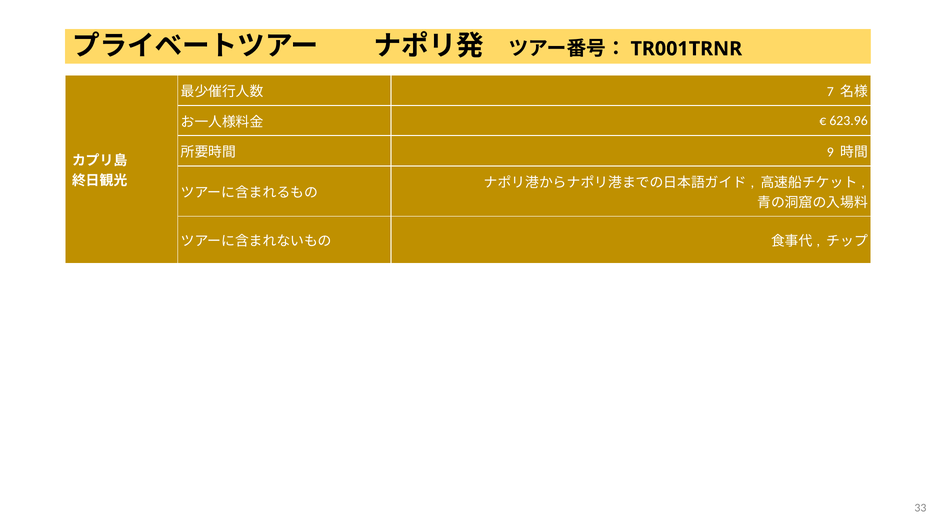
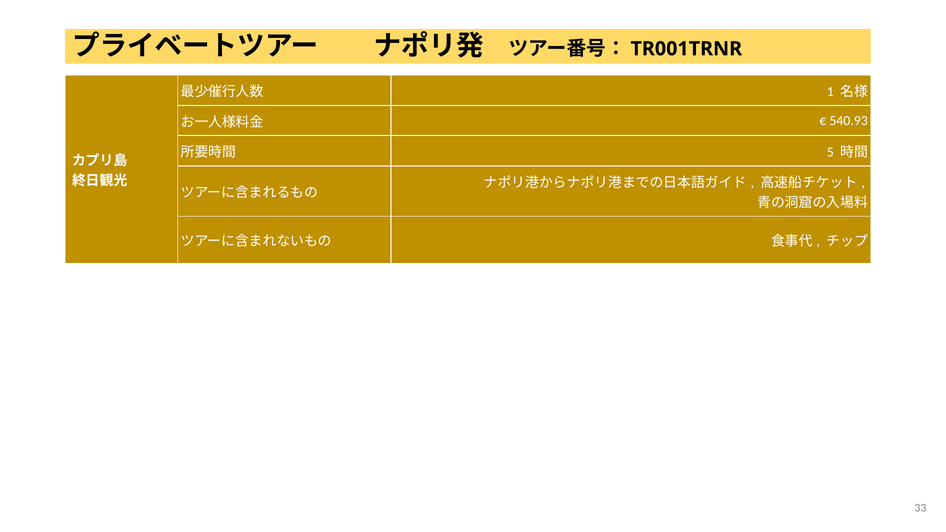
7: 7 -> 1
623.96: 623.96 -> 540.93
9: 9 -> 5
